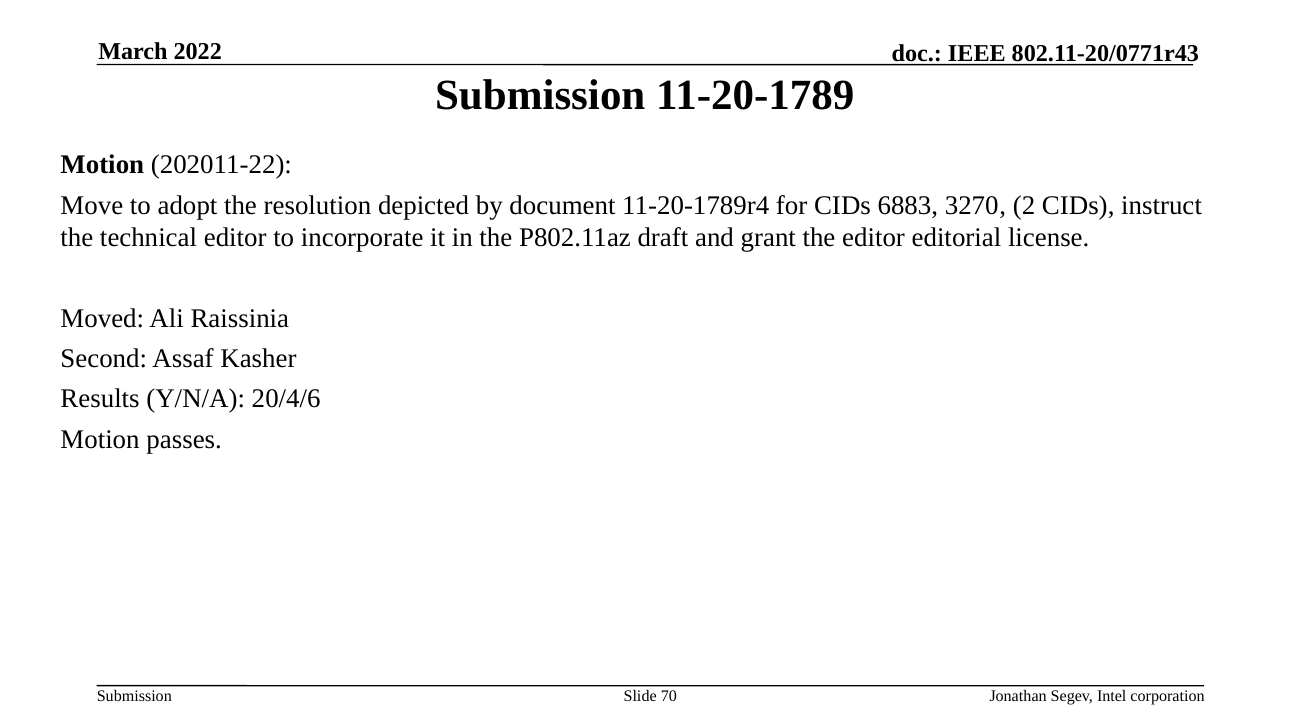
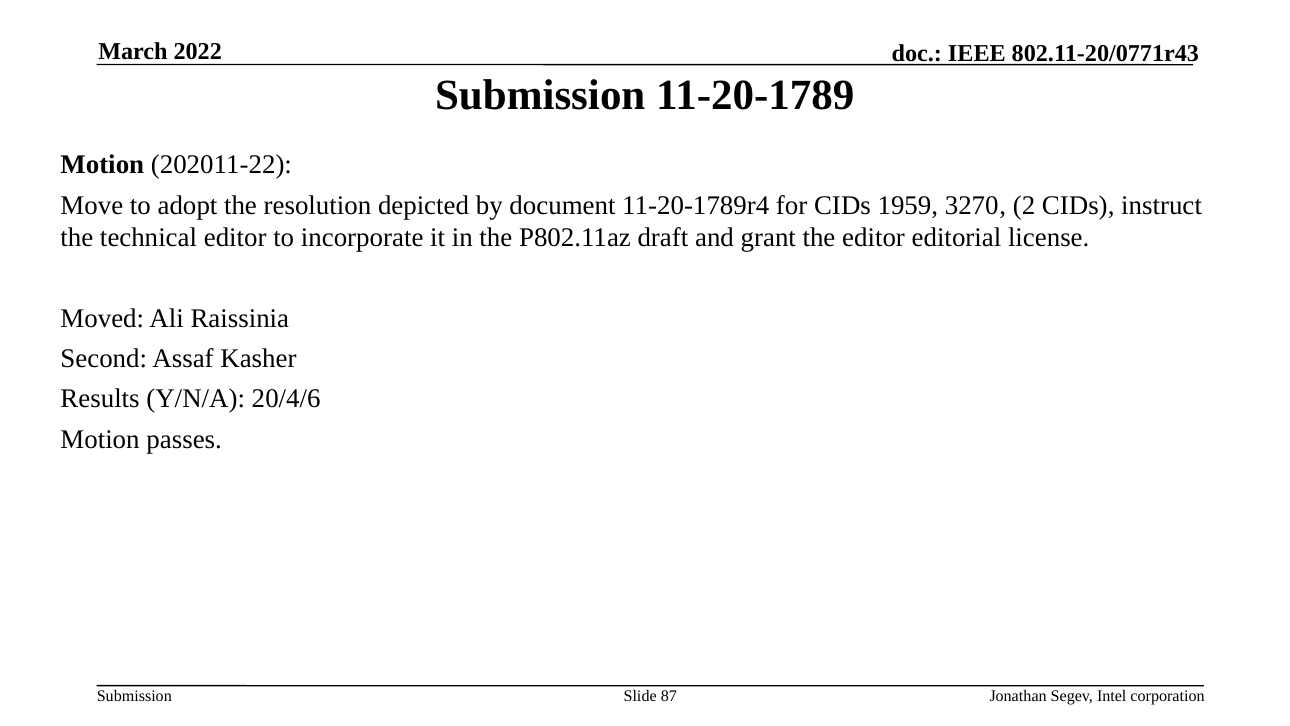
6883: 6883 -> 1959
70: 70 -> 87
